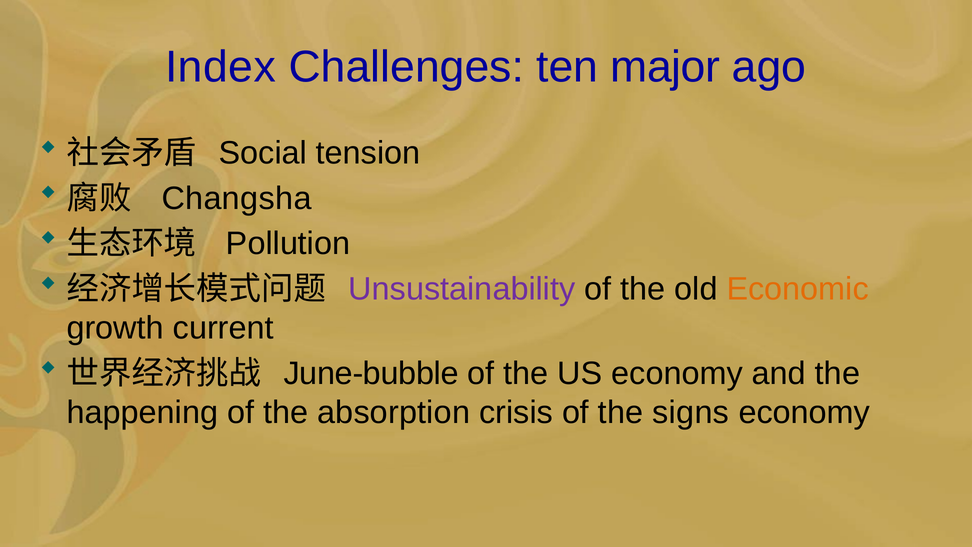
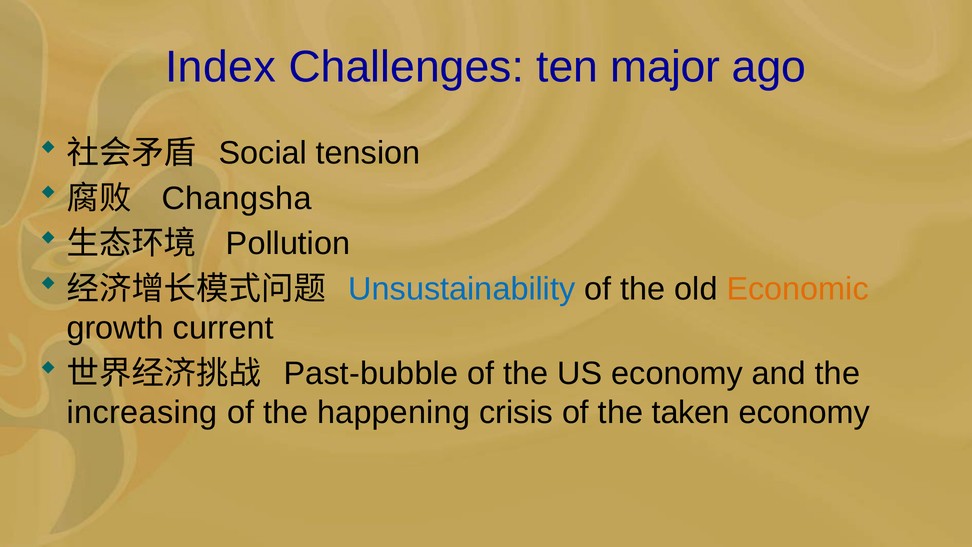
Unsustainability colour: purple -> blue
June-bubble: June-bubble -> Past-bubble
happening: happening -> increasing
absorption: absorption -> happening
signs: signs -> taken
